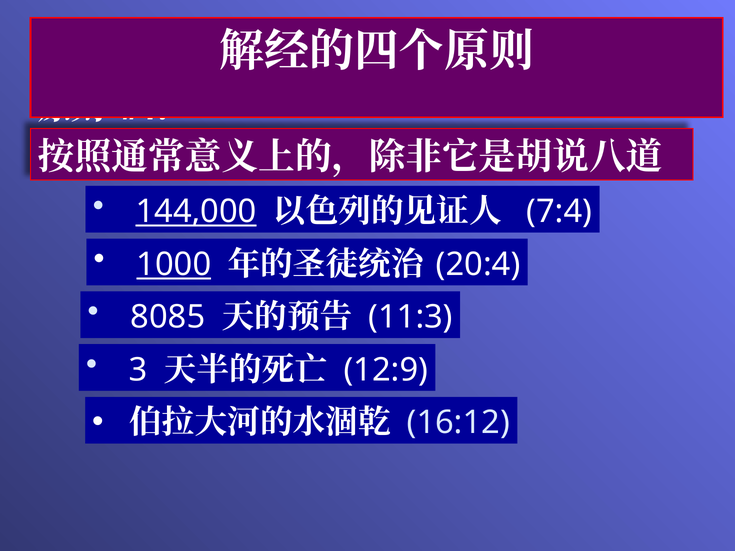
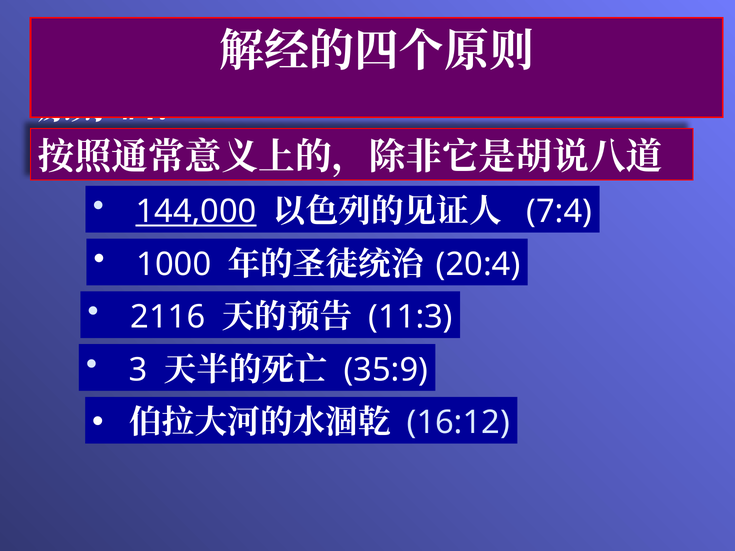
1000 underline: present -> none
8085: 8085 -> 2116
12:9: 12:9 -> 35:9
